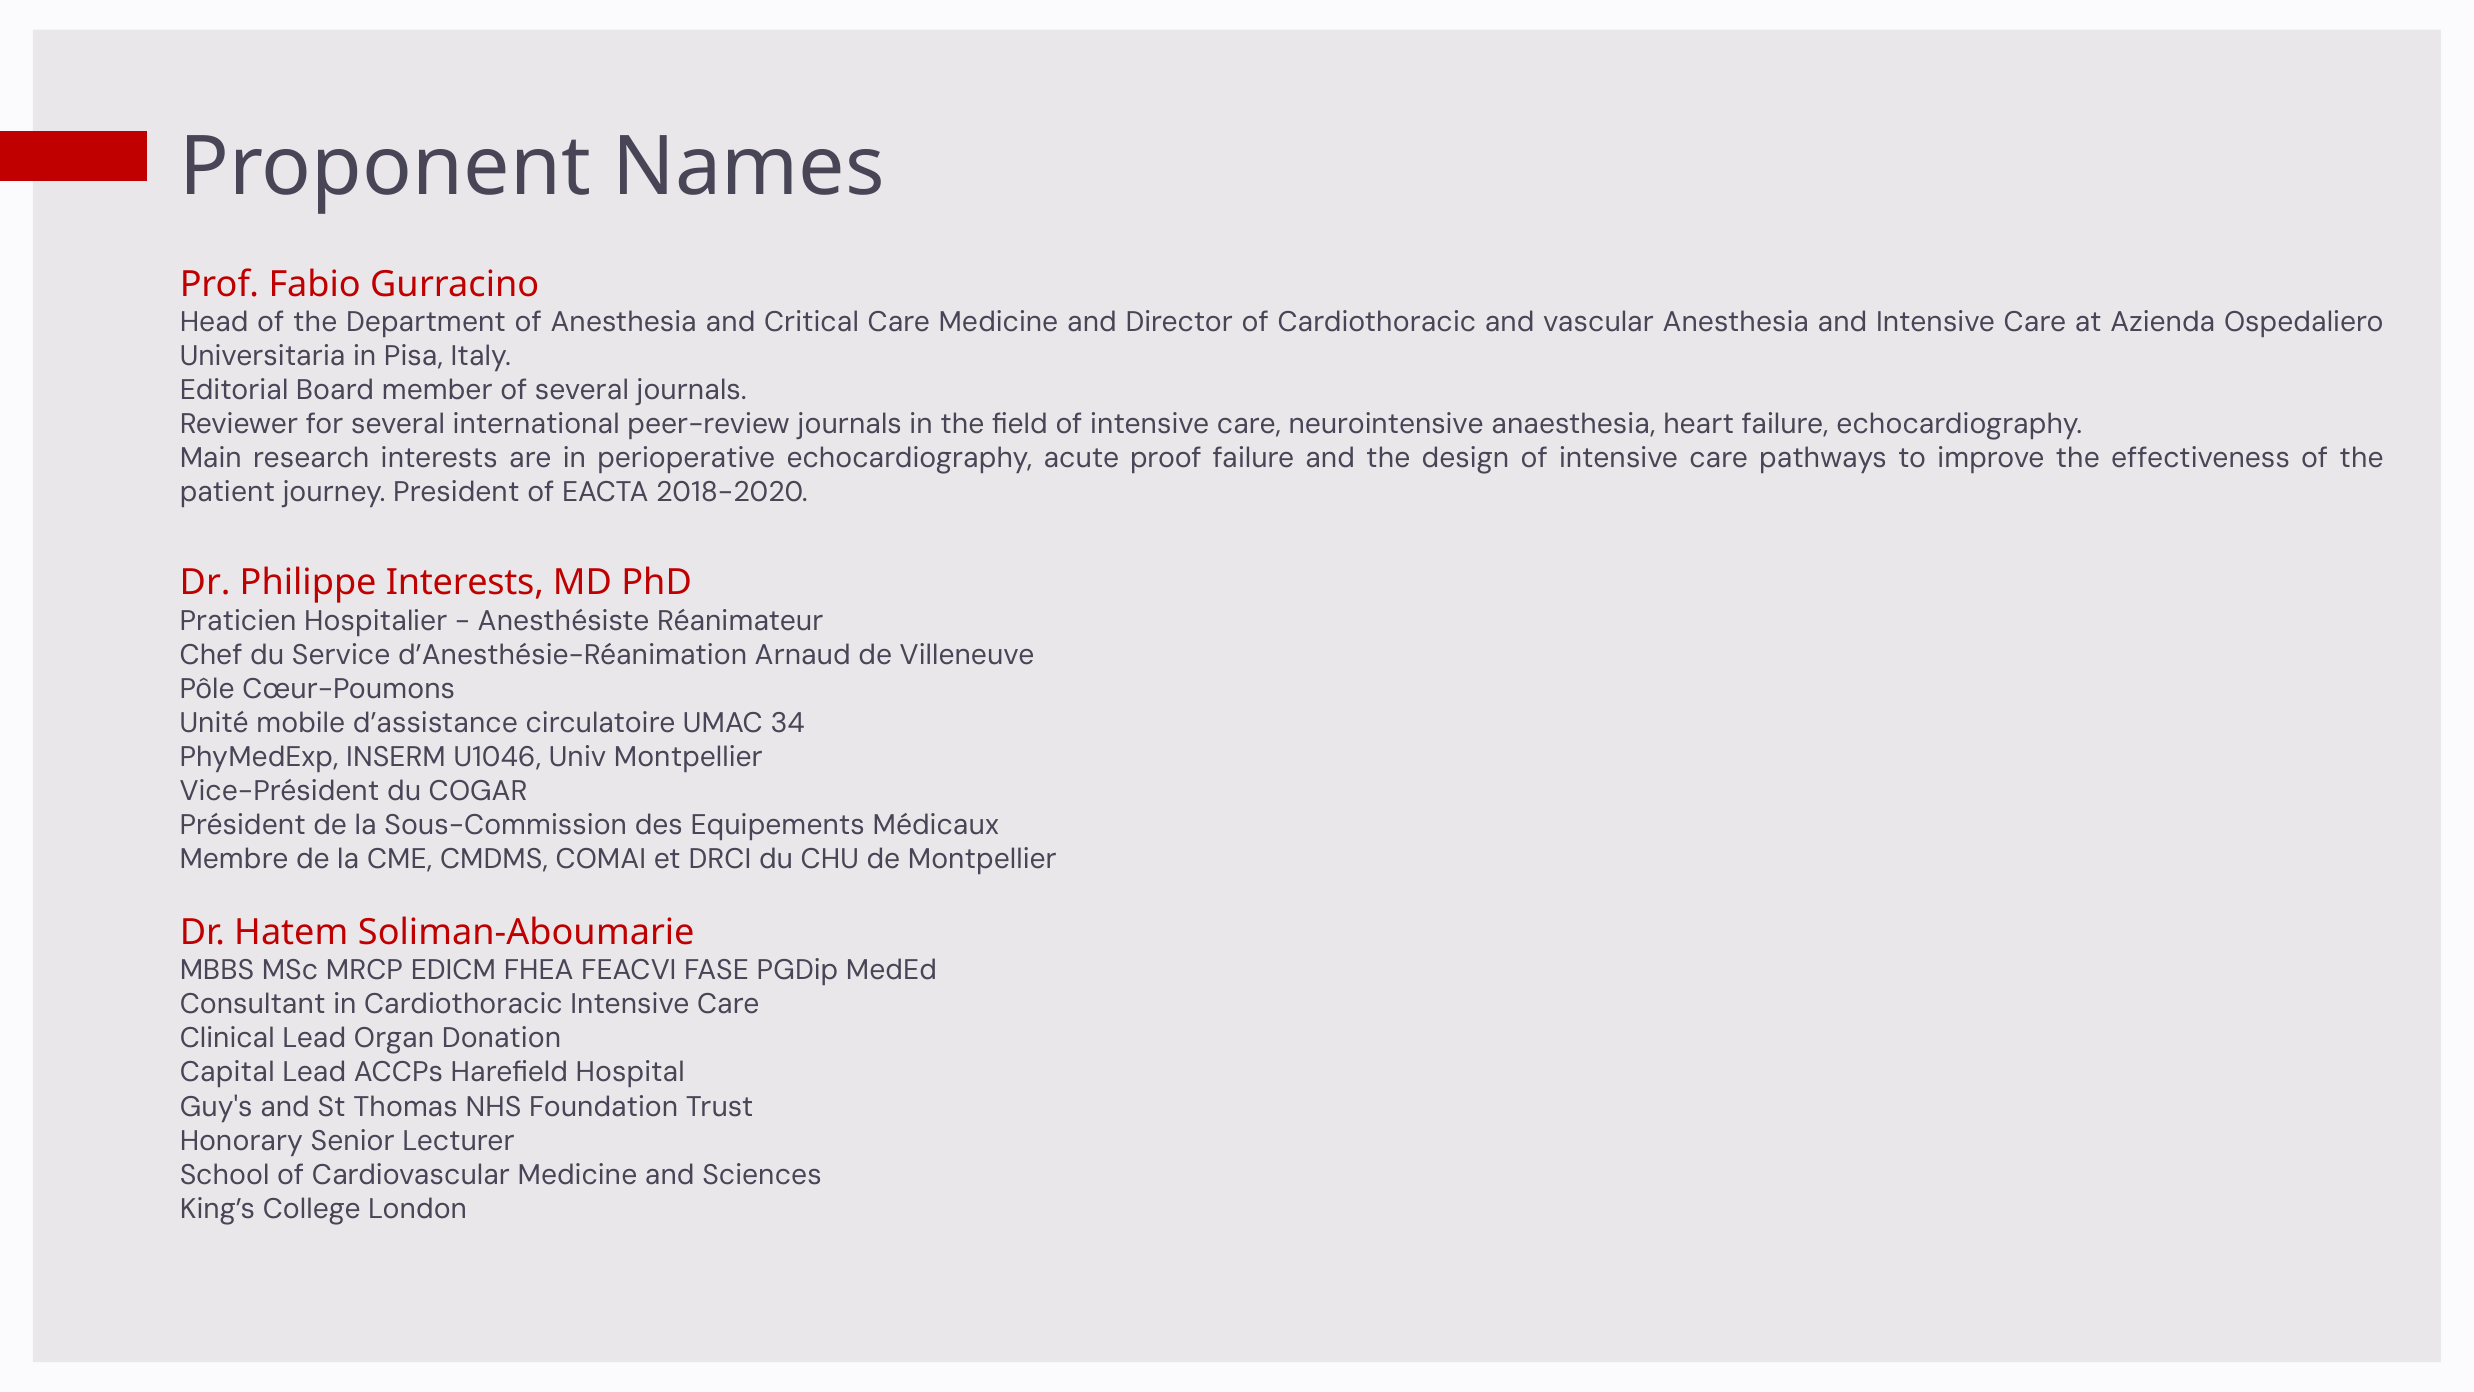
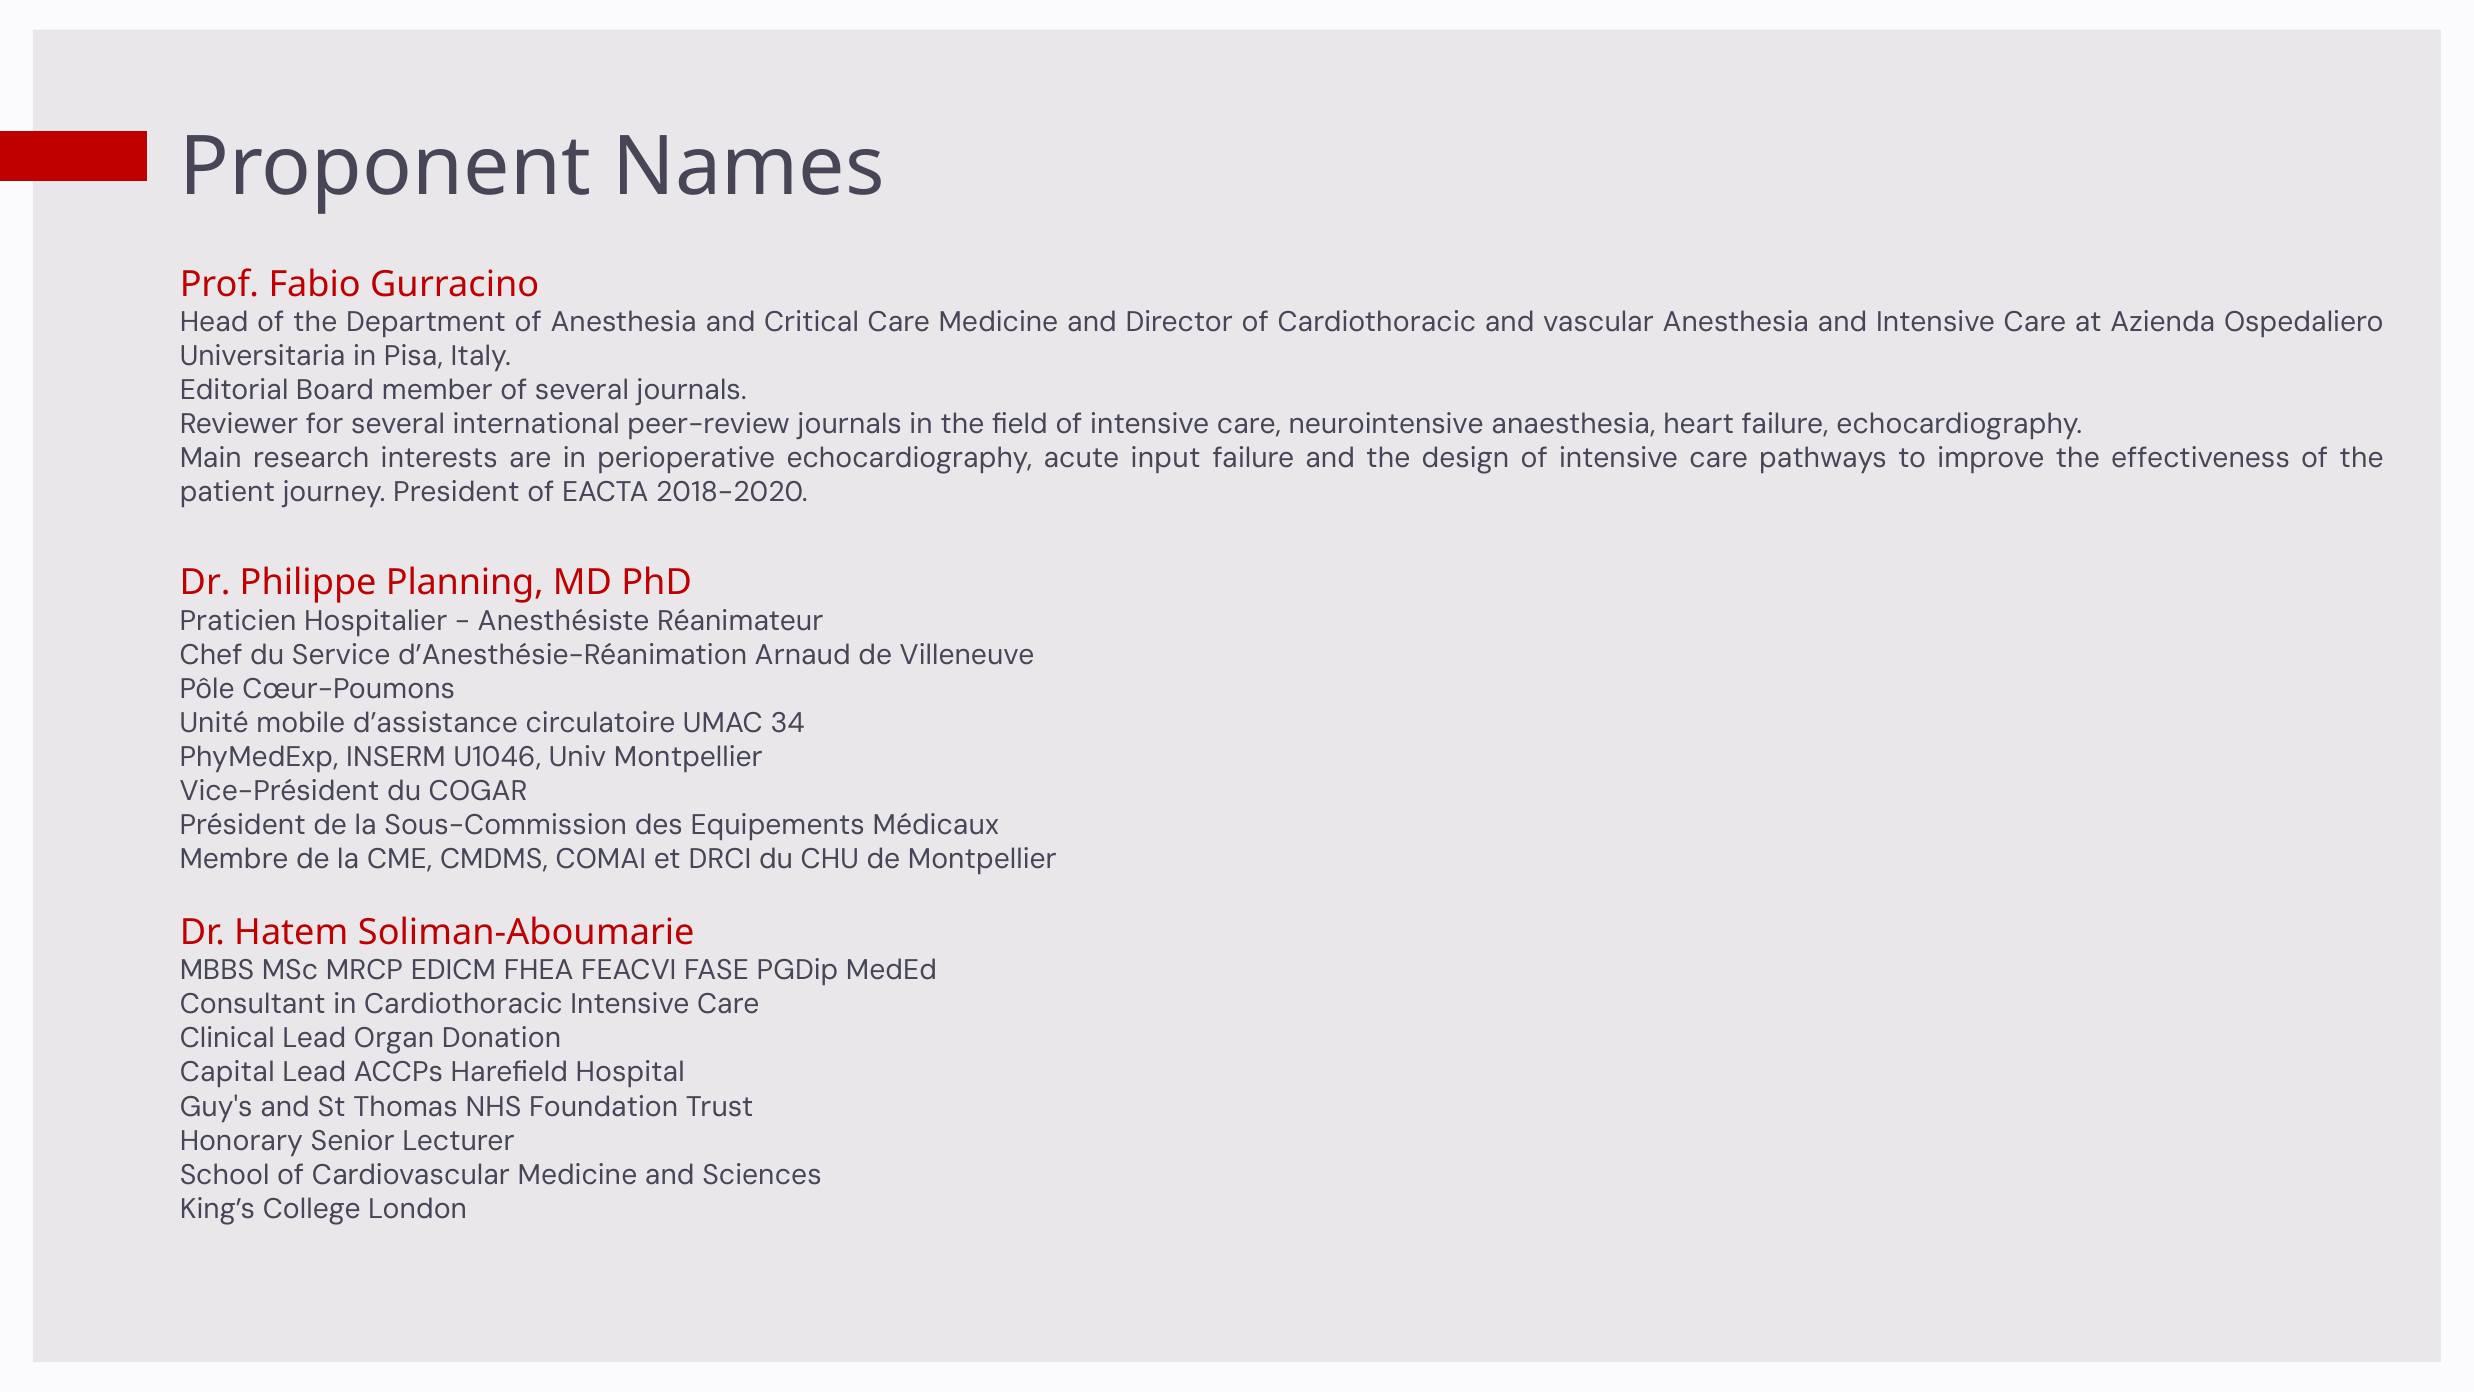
proof: proof -> input
Philippe Interests: Interests -> Planning
